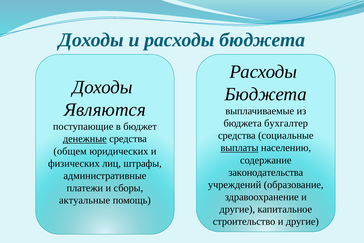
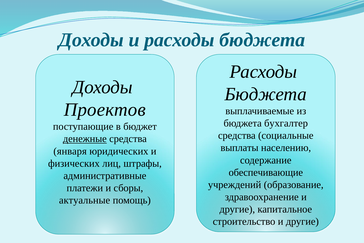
Являются: Являются -> Проектов
выплаты underline: present -> none
общем: общем -> января
законодательства: законодательства -> обеспечивающие
